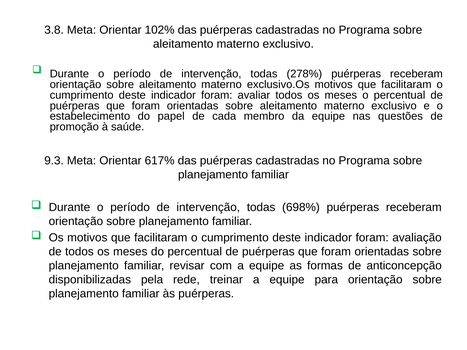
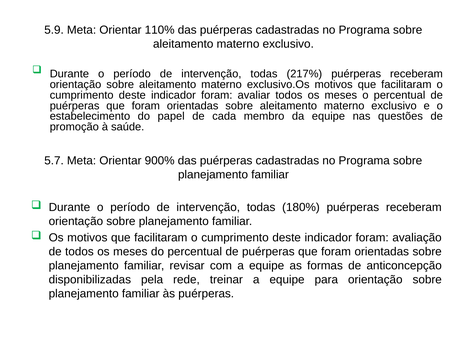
3.8: 3.8 -> 5.9
102%: 102% -> 110%
278%: 278% -> 217%
9.3: 9.3 -> 5.7
617%: 617% -> 900%
698%: 698% -> 180%
